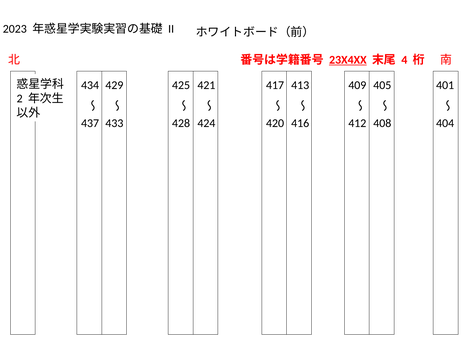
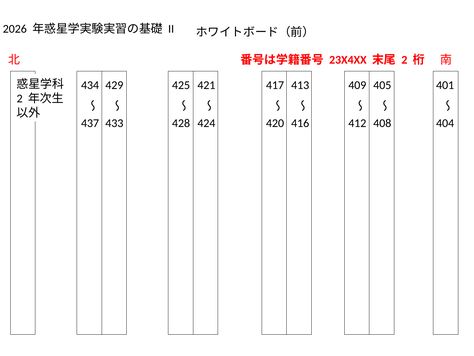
2023: 2023 -> 2026
23X4XX underline: present -> none
4 at (404, 60): 4 -> 2
